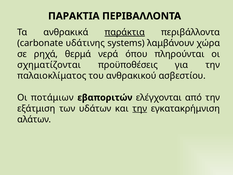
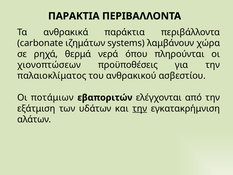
παράκτια underline: present -> none
υδάτινης: υδάτινης -> ιζημάτων
σχηματίζονται: σχηματίζονται -> χιονοπτώσεων
